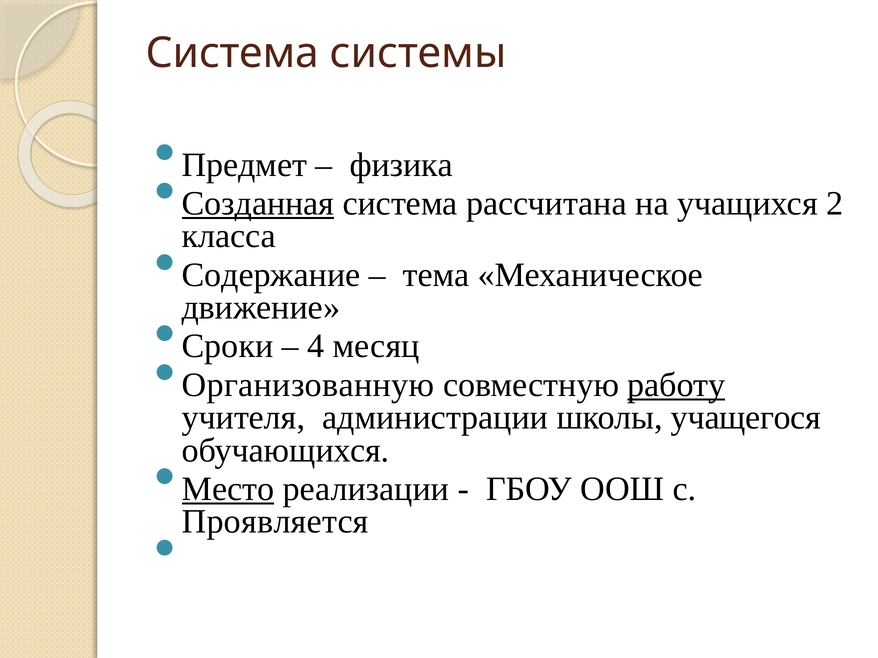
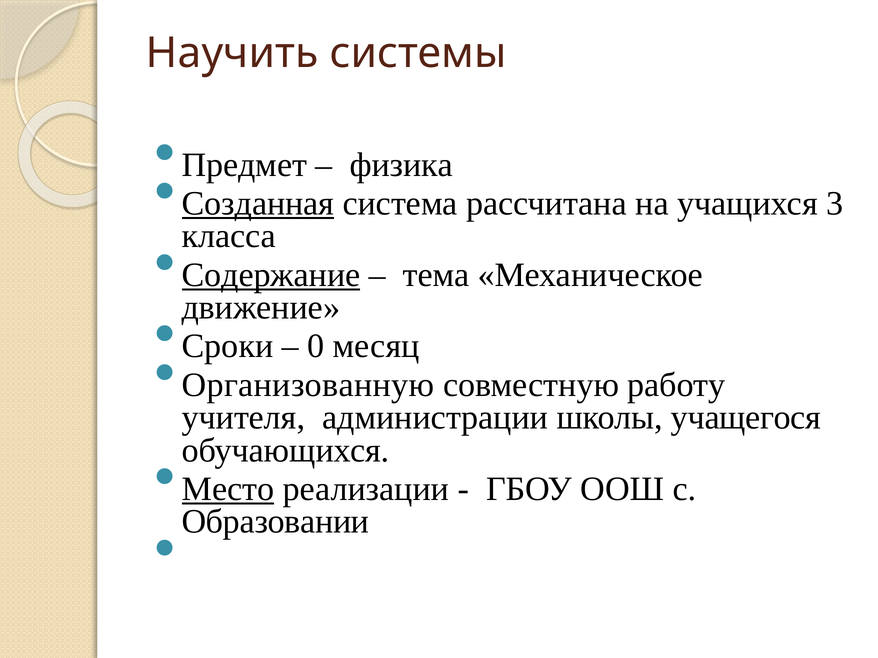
Система at (232, 53): Система -> Научить
2: 2 -> 3
Содержание underline: none -> present
4: 4 -> 0
работу underline: present -> none
Проявляется: Проявляется -> Образовании
